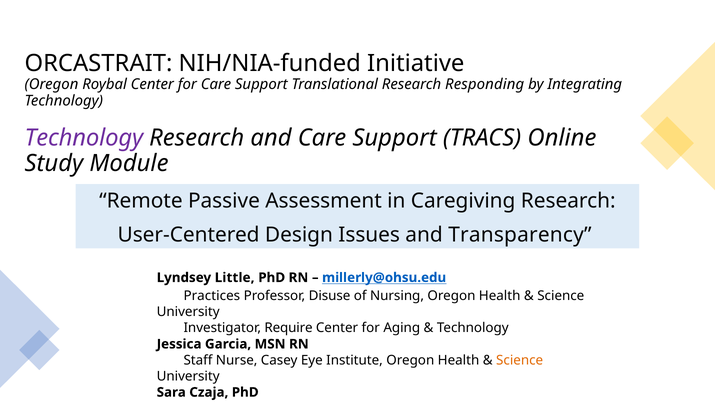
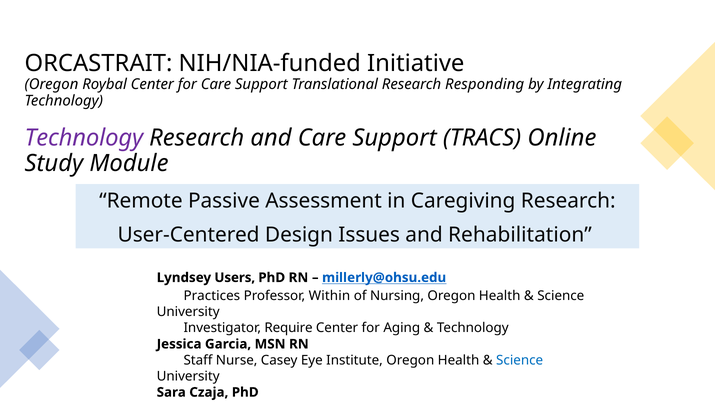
Transparency: Transparency -> Rehabilitation
Little: Little -> Users
Disuse: Disuse -> Within
Science at (520, 360) colour: orange -> blue
